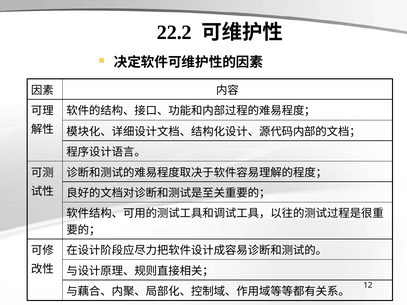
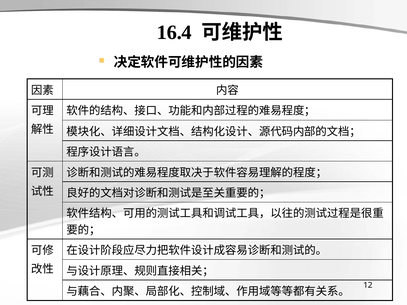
22.2: 22.2 -> 16.4
